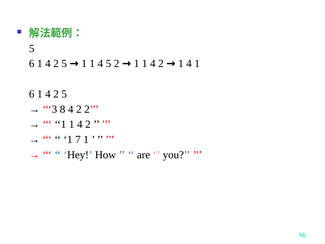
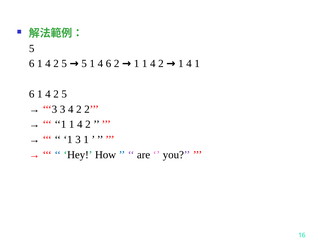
1 at (84, 64): 1 -> 5
4 5: 5 -> 6
3 8: 8 -> 3
1 7: 7 -> 3
